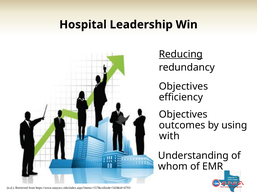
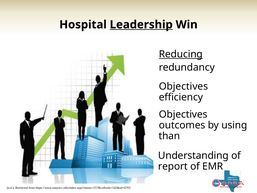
Leadership underline: none -> present
with: with -> than
whom: whom -> report
